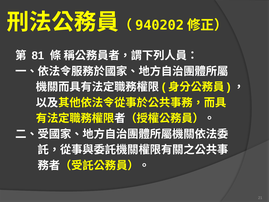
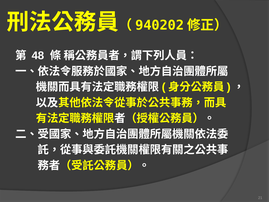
81: 81 -> 48
